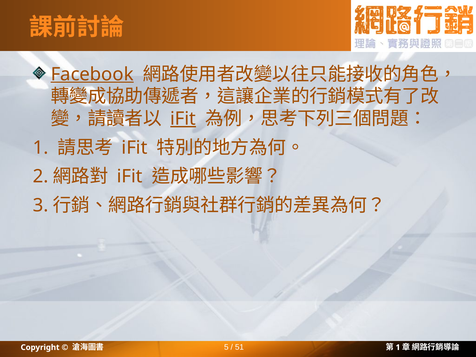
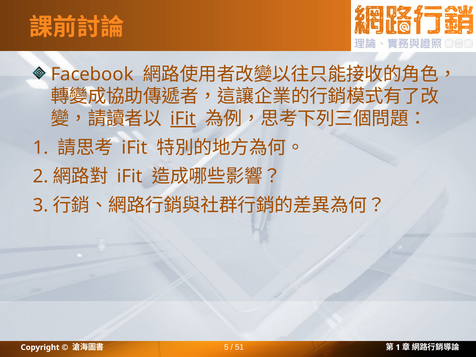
Facebook underline: present -> none
